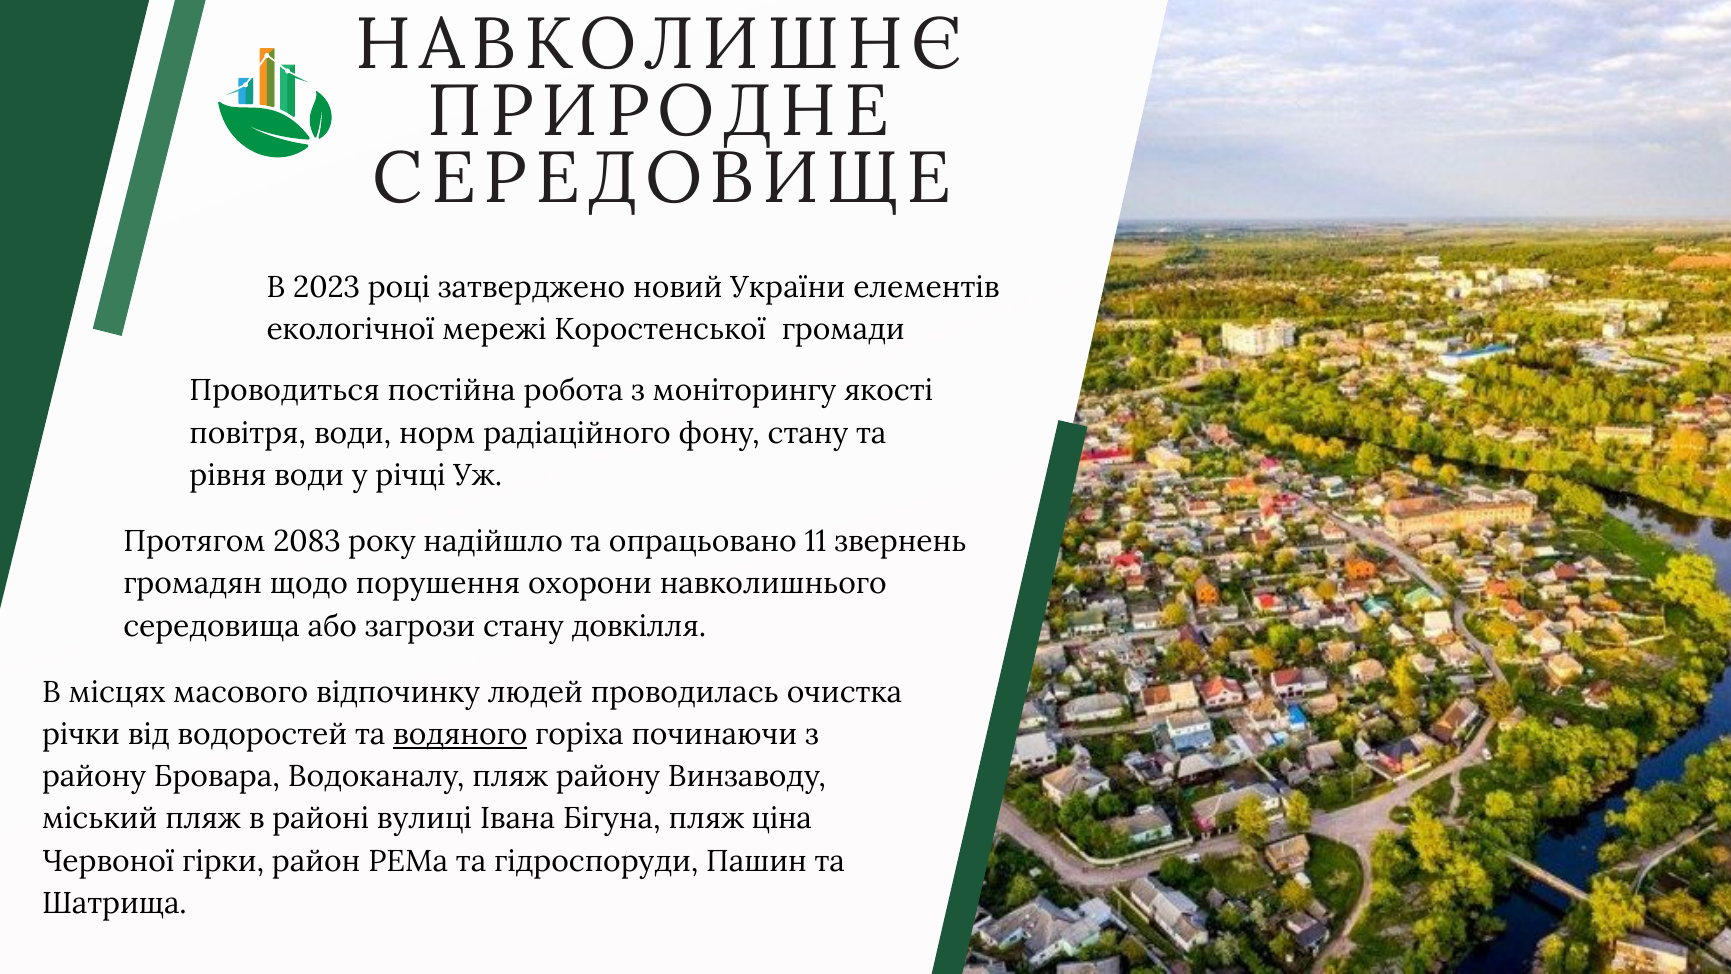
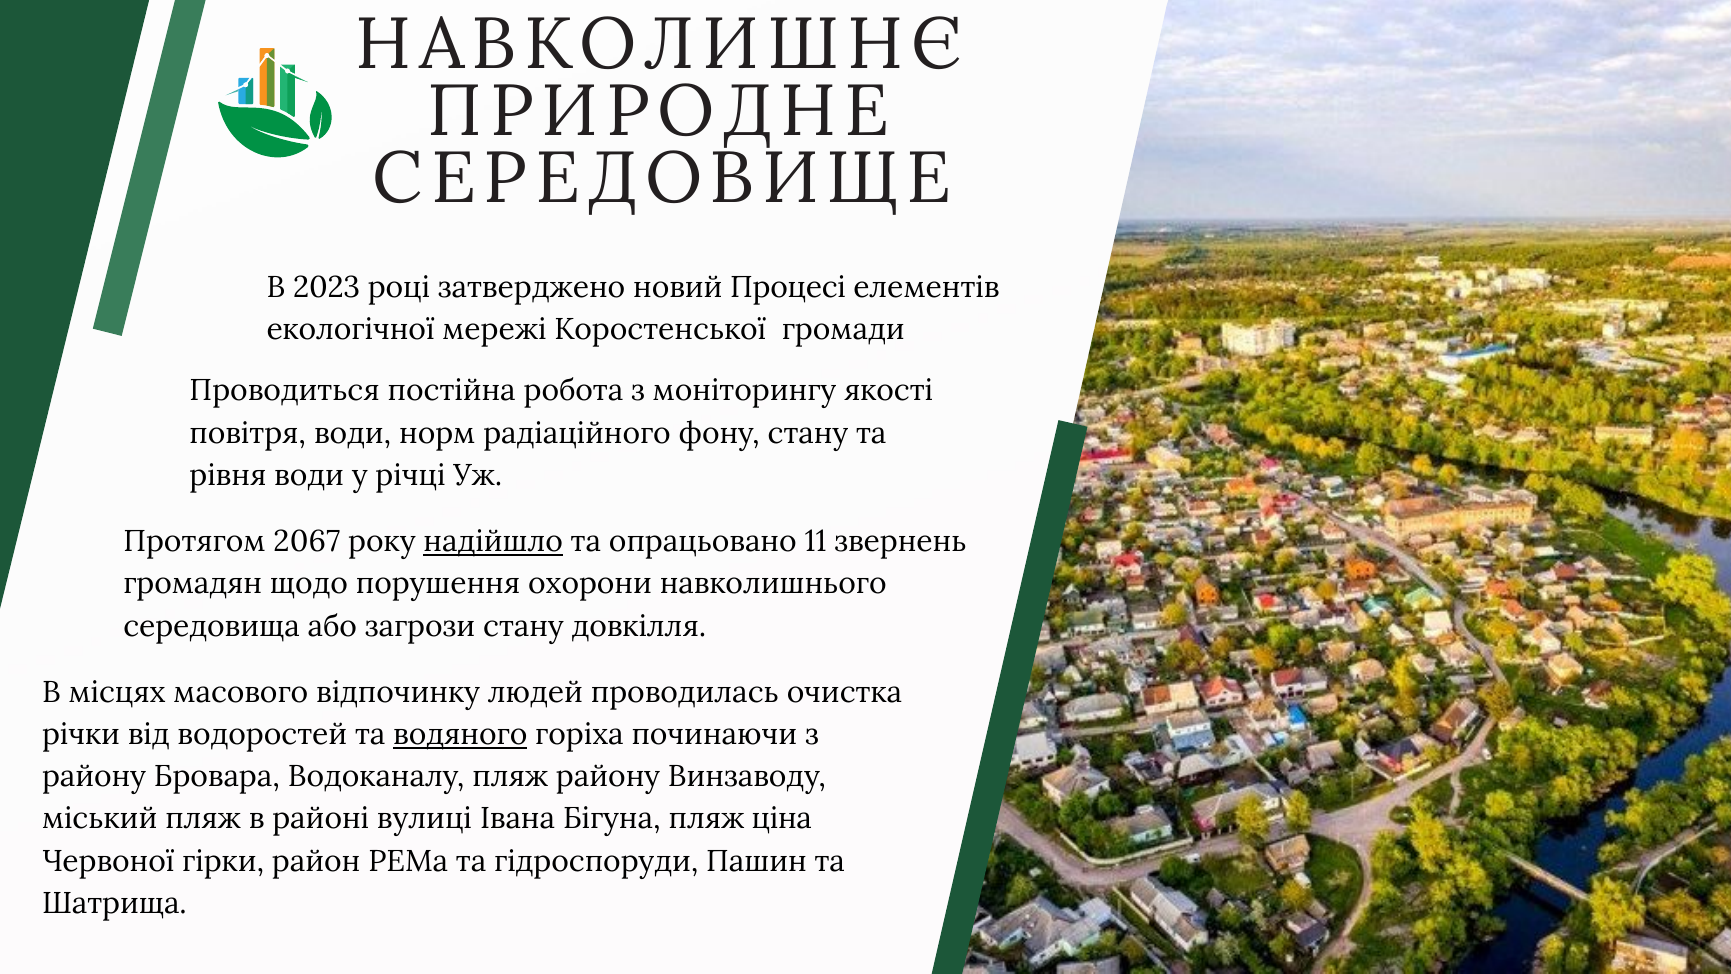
України: України -> Процесі
2083: 2083 -> 2067
надійшло underline: none -> present
